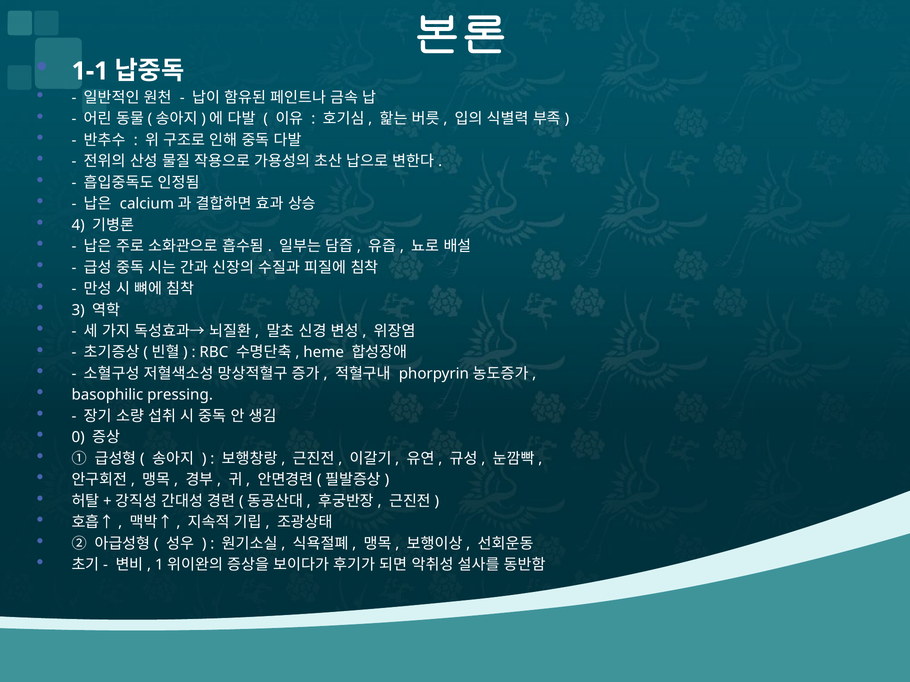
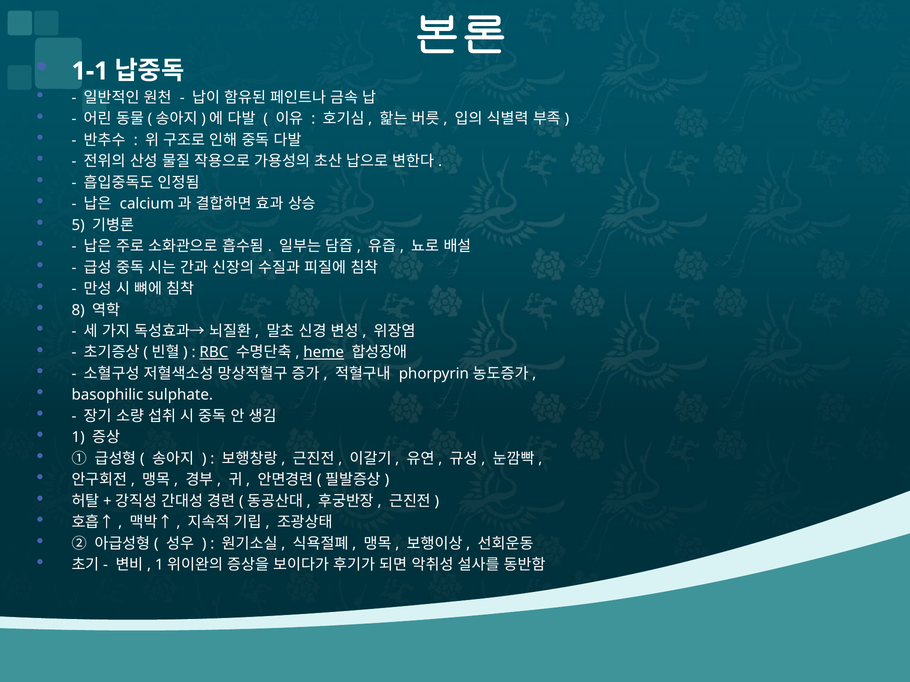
4: 4 -> 5
3: 3 -> 8
RBC underline: none -> present
heme underline: none -> present
pressing: pressing -> sulphate
0: 0 -> 1
